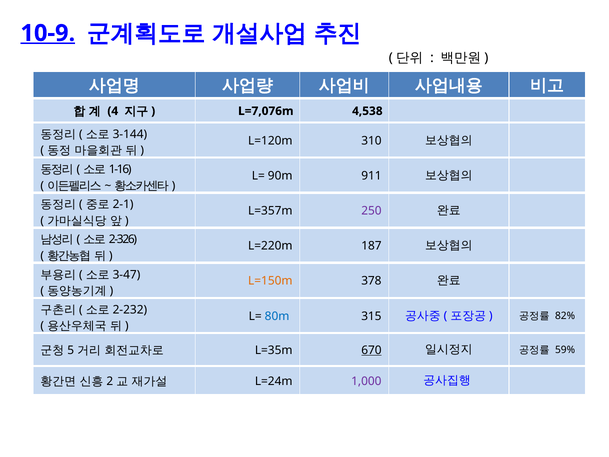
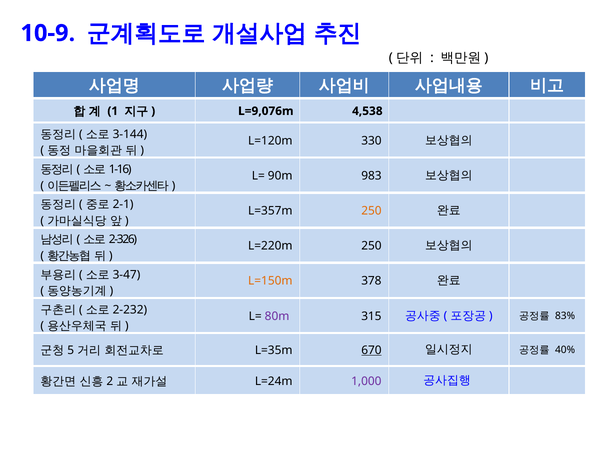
10-9 underline: present -> none
4: 4 -> 1
L=7,076m: L=7,076m -> L=9,076m
310: 310 -> 330
911: 911 -> 983
250 at (371, 211) colour: purple -> orange
L=220m 187: 187 -> 250
80m colour: blue -> purple
82%: 82% -> 83%
59%: 59% -> 40%
